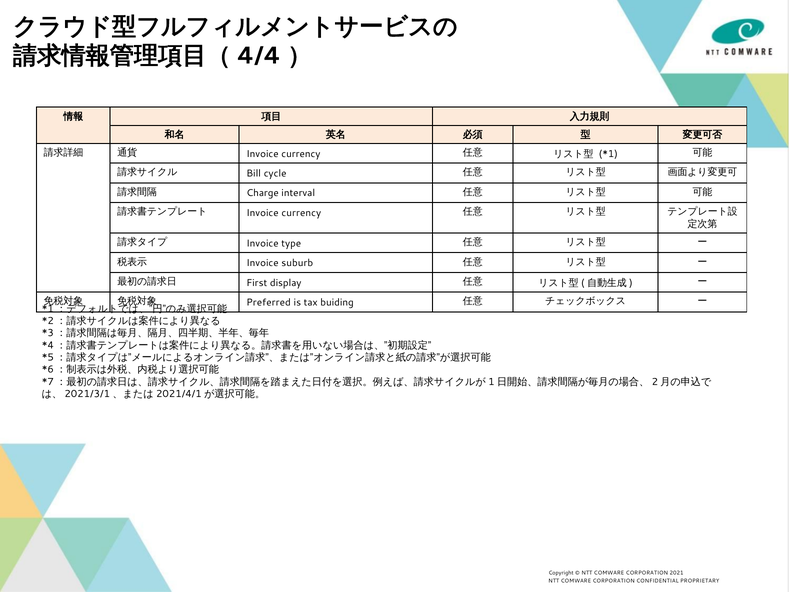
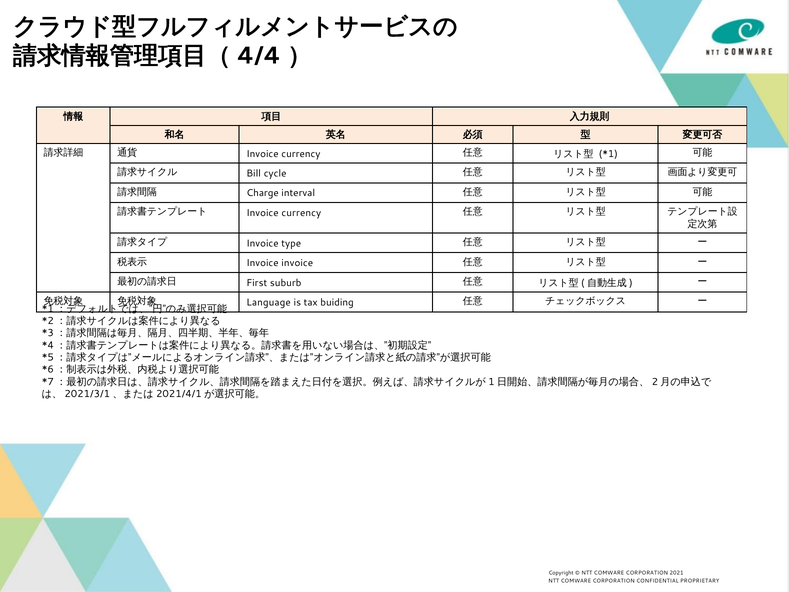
Invoice suburb: suburb -> invoice
display: display -> suburb
Preferred: Preferred -> Language
